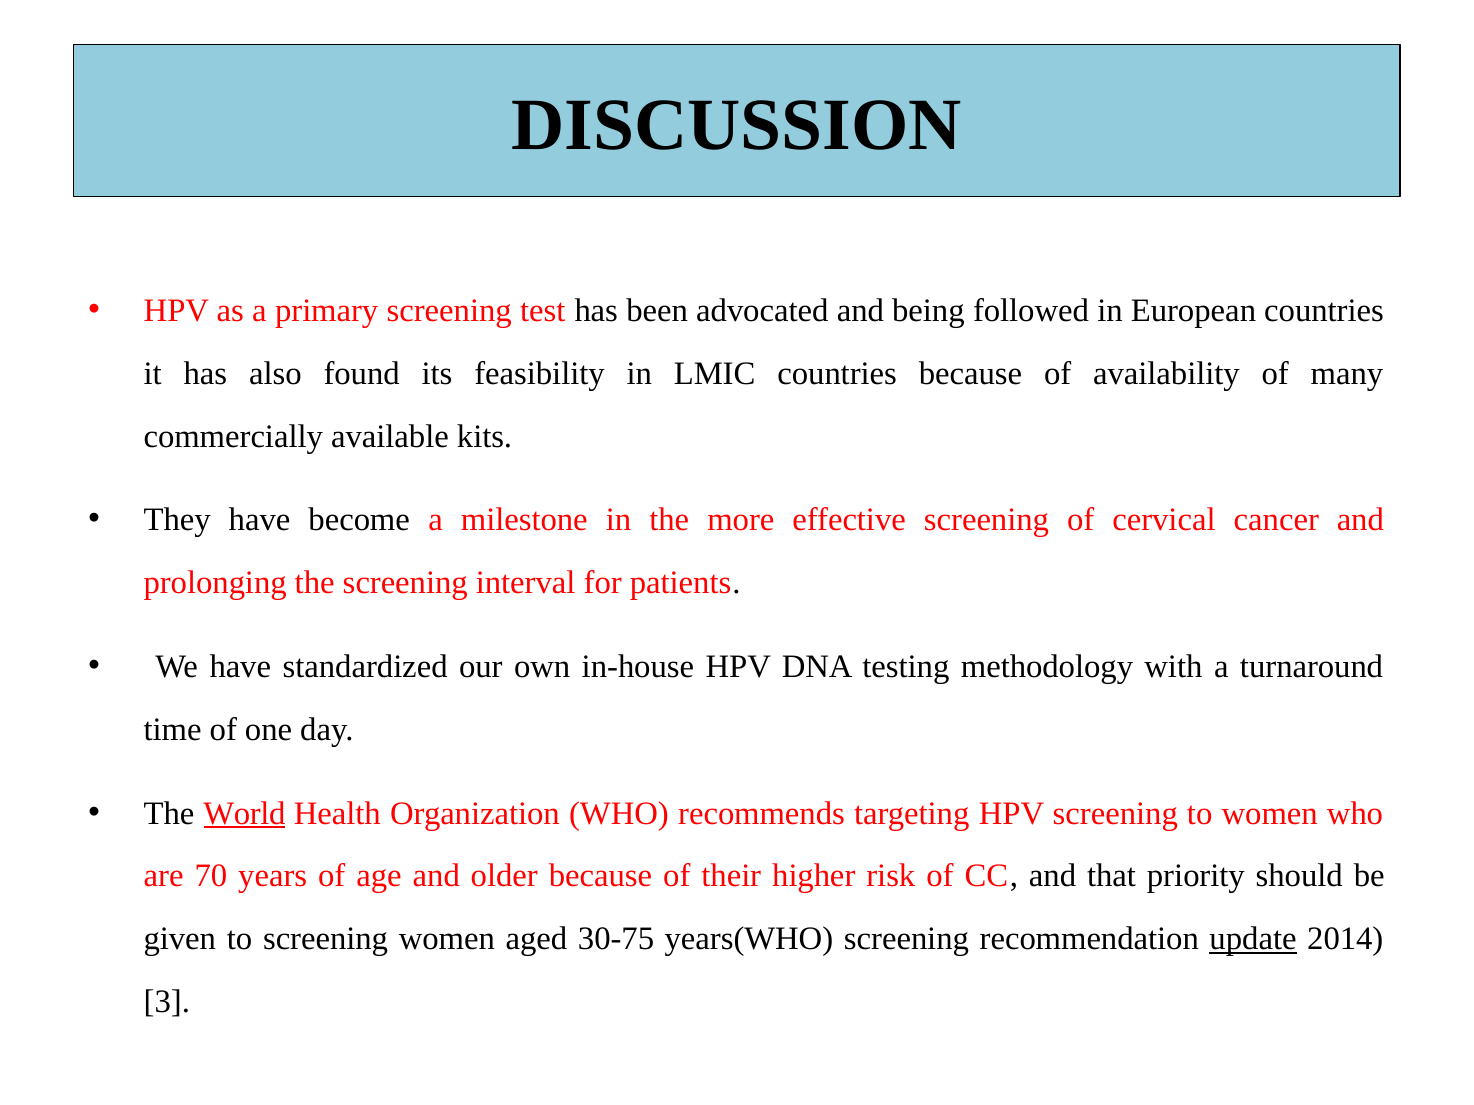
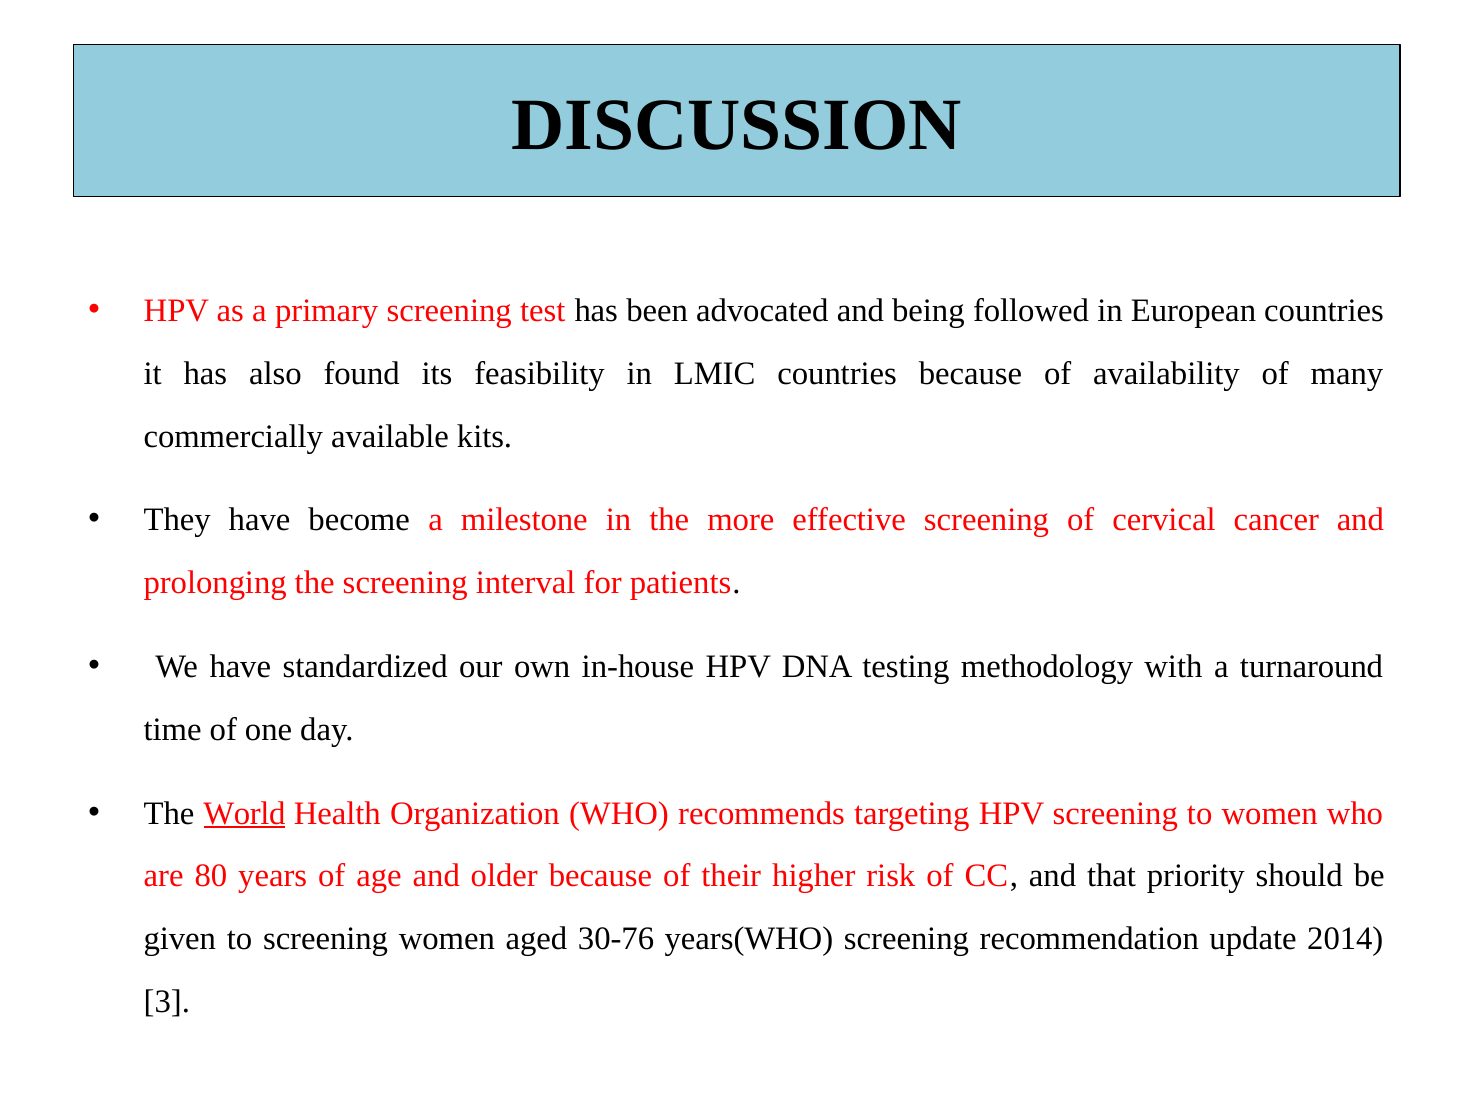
70: 70 -> 80
30-75: 30-75 -> 30-76
update underline: present -> none
